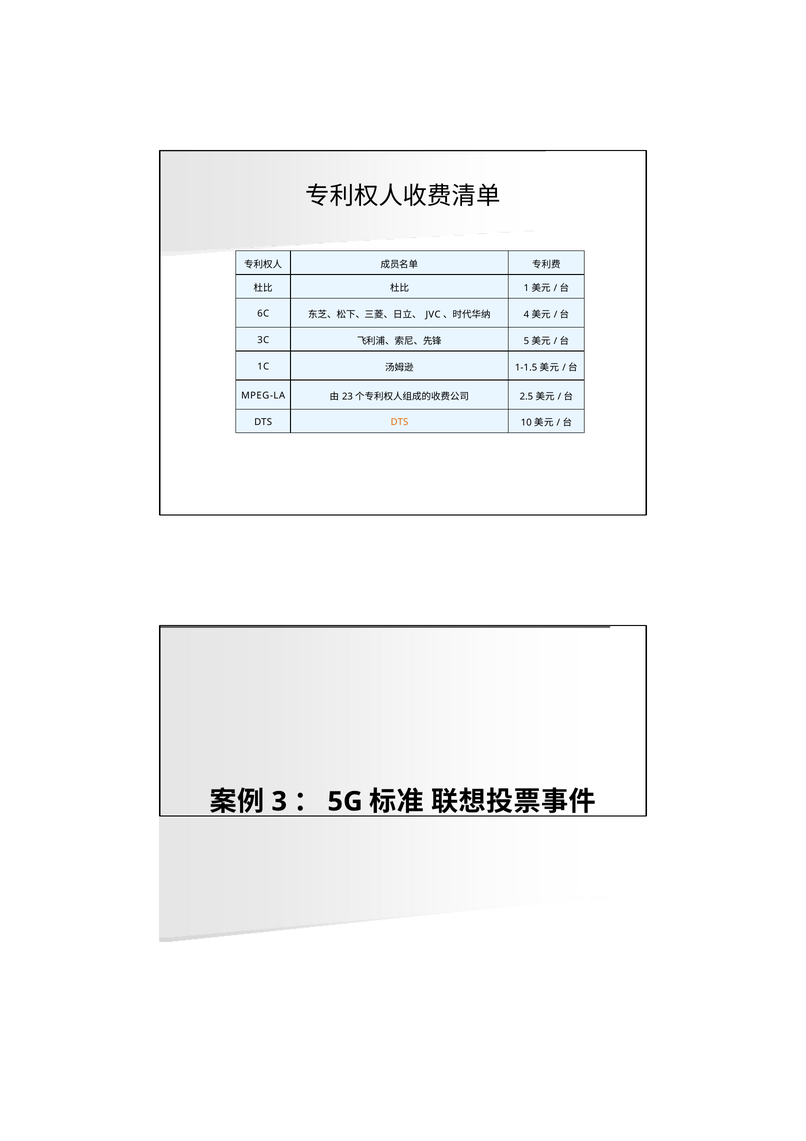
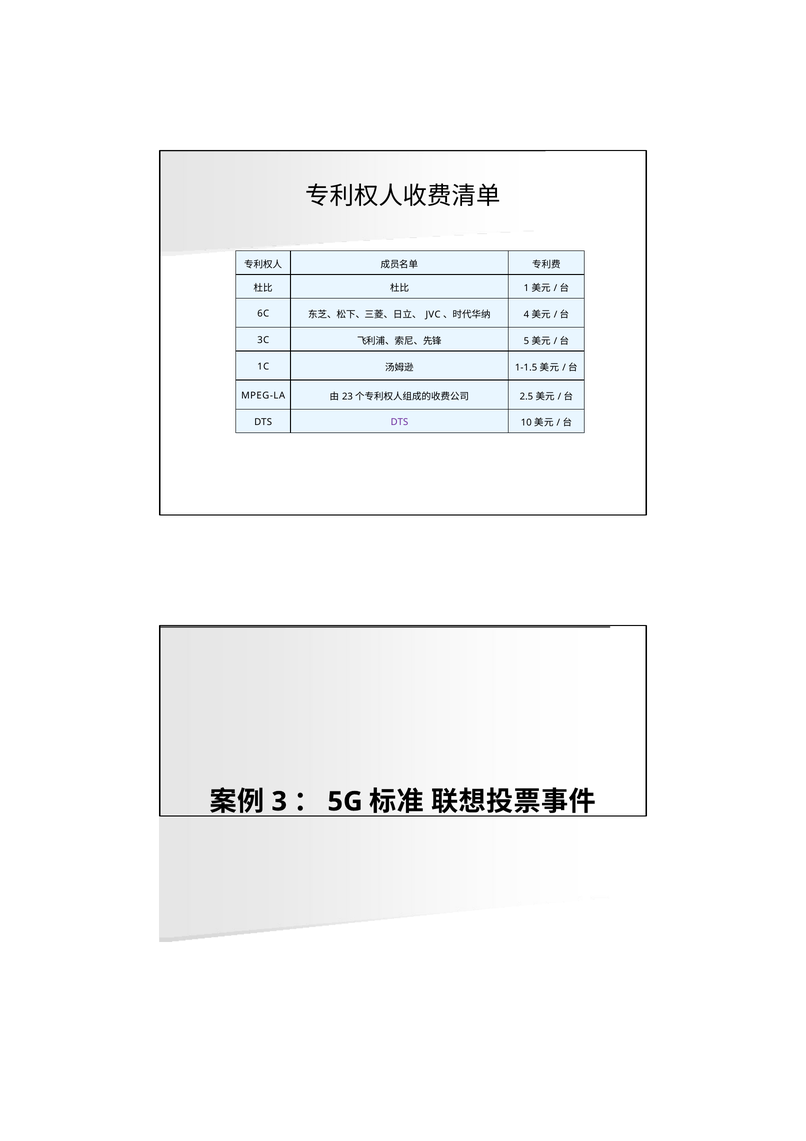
DTS at (399, 422) colour: orange -> purple
